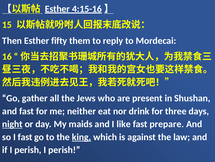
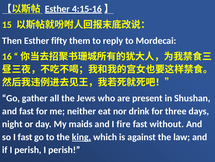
night underline: present -> none
like: like -> fire
prepare: prepare -> without
